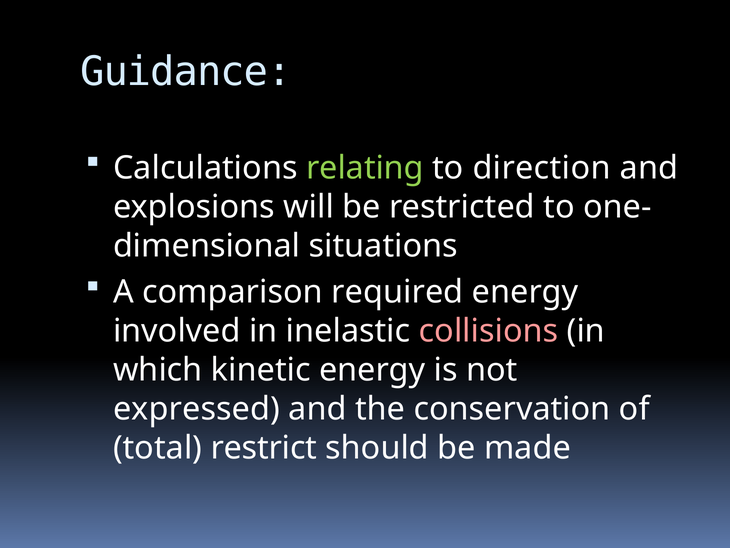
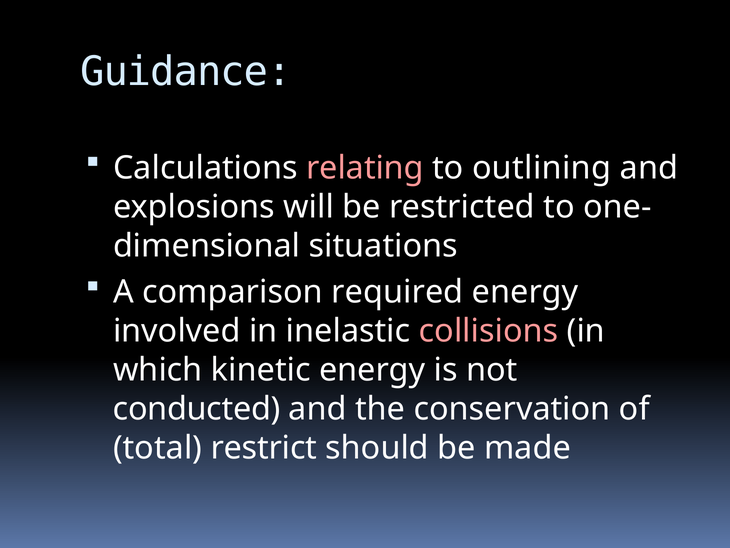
relating colour: light green -> pink
direction: direction -> outlining
expressed: expressed -> conducted
